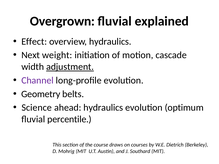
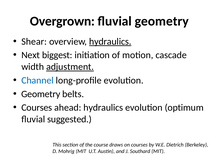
fluvial explained: explained -> geometry
Effect: Effect -> Shear
hydraulics at (110, 42) underline: none -> present
weight: weight -> biggest
Channel colour: purple -> blue
Science at (37, 108): Science -> Courses
percentile: percentile -> suggested
